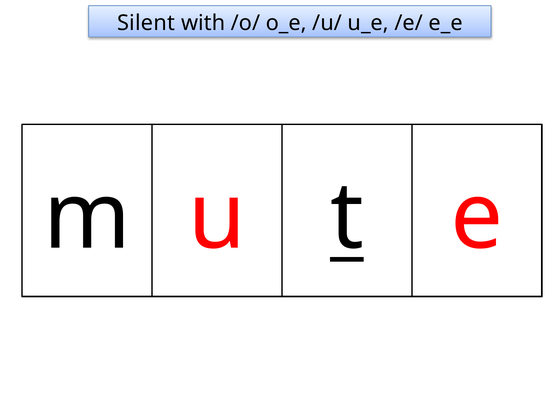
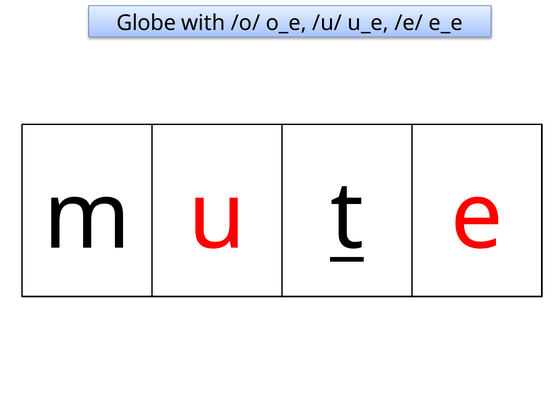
Silent: Silent -> Globe
